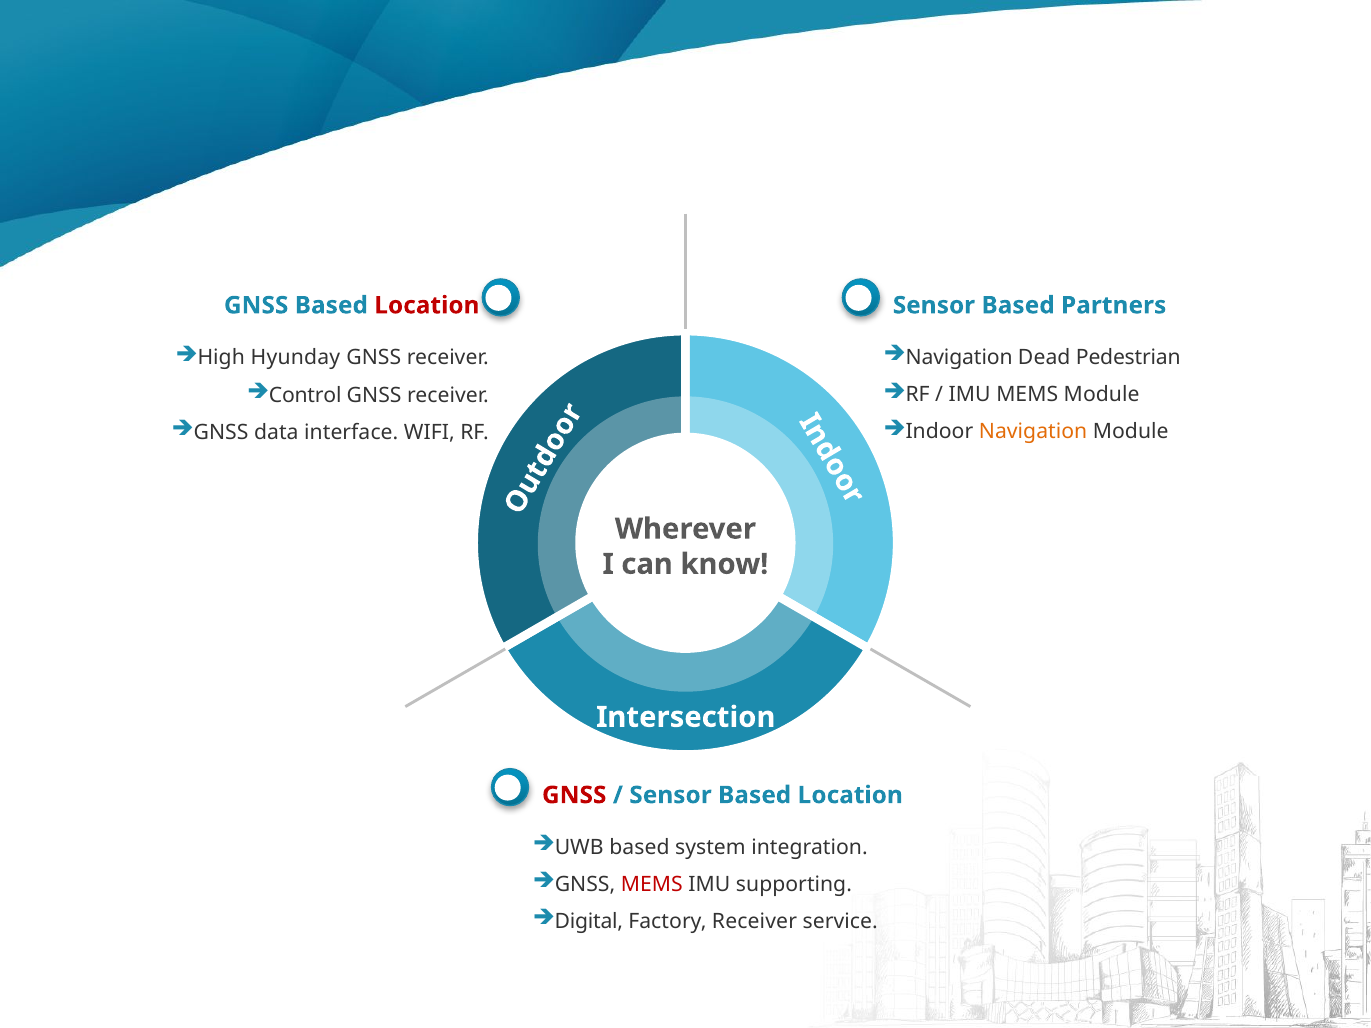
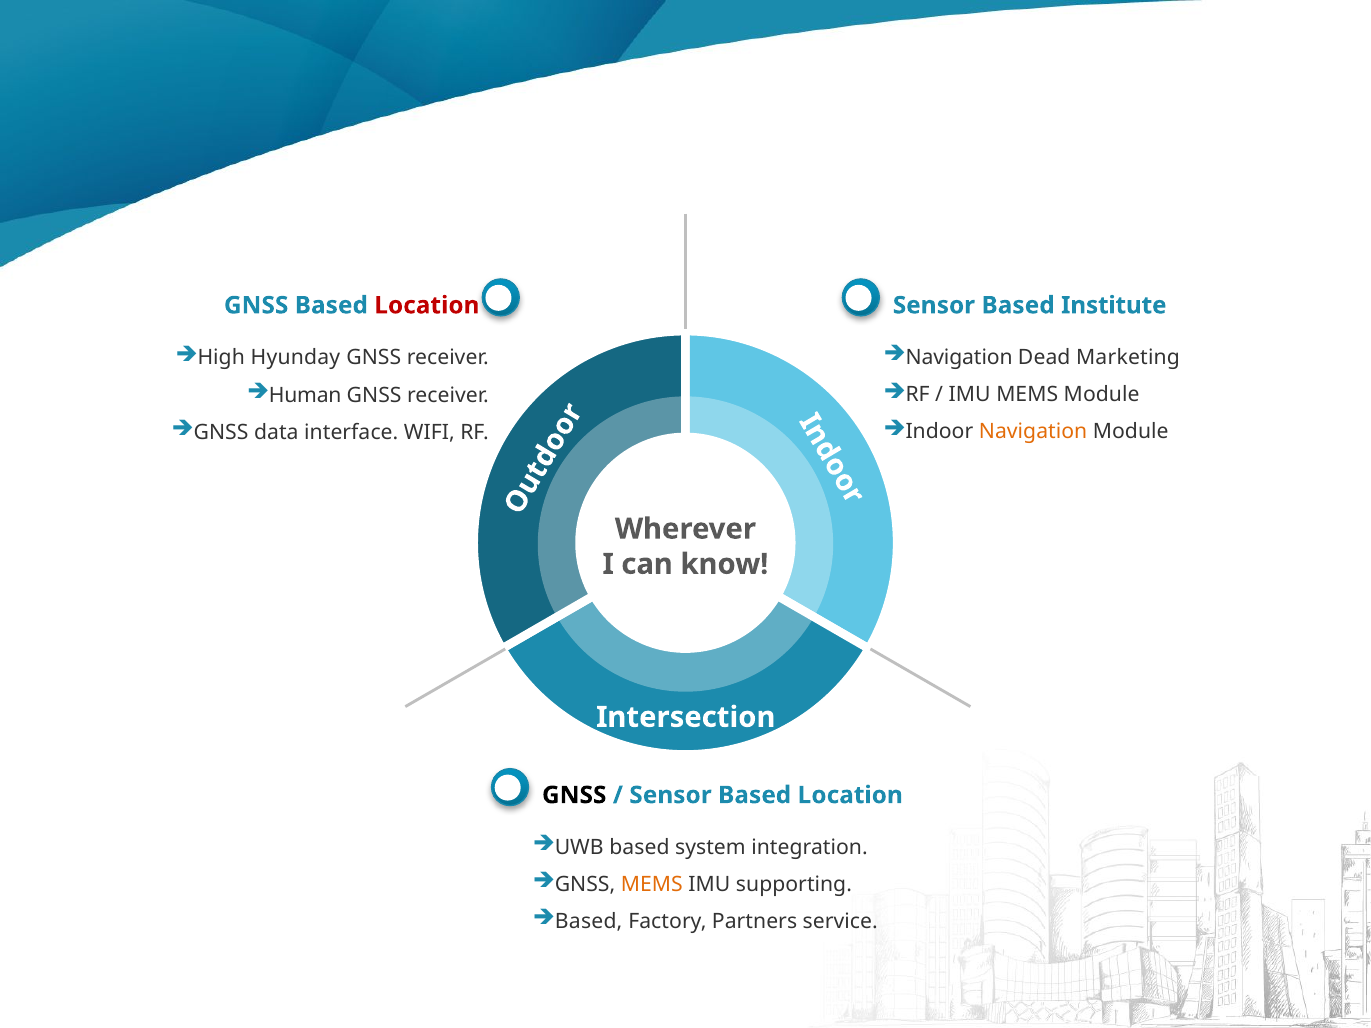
Partners: Partners -> Institute
Pedestrian: Pedestrian -> Marketing
Control: Control -> Human
GNSS at (574, 795) colour: red -> black
MEMS at (652, 884) colour: red -> orange
Digital at (589, 922): Digital -> Based
Factory Receiver: Receiver -> Partners
